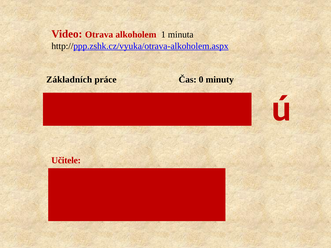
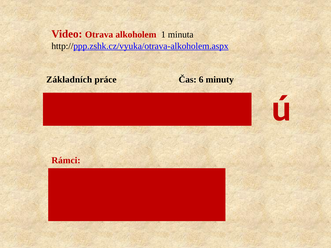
0: 0 -> 6
Učitele at (66, 161): Učitele -> Rámci
